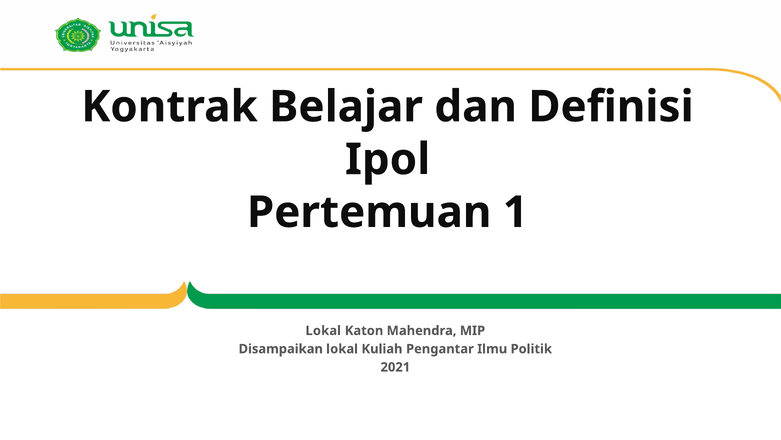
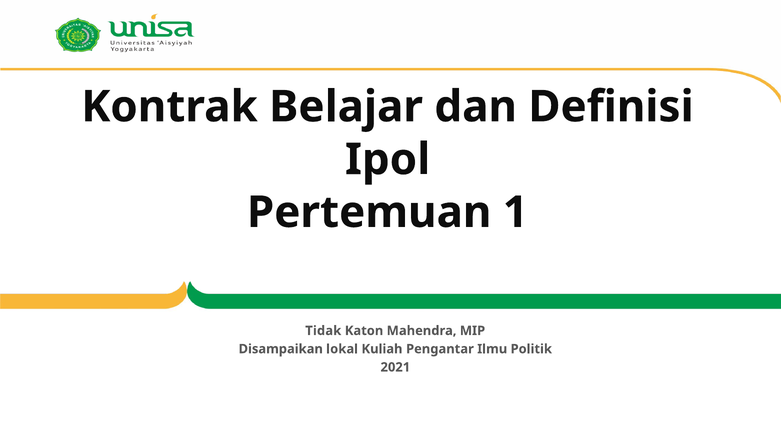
Lokal at (323, 330): Lokal -> Tidak
